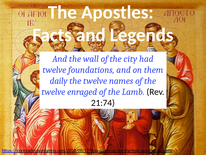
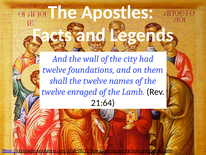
daily: daily -> shall
21:74: 21:74 -> 21:64
